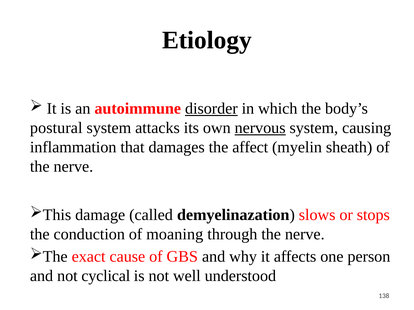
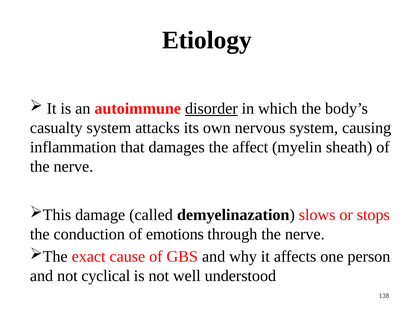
postural: postural -> casualty
nervous underline: present -> none
moaning: moaning -> emotions
